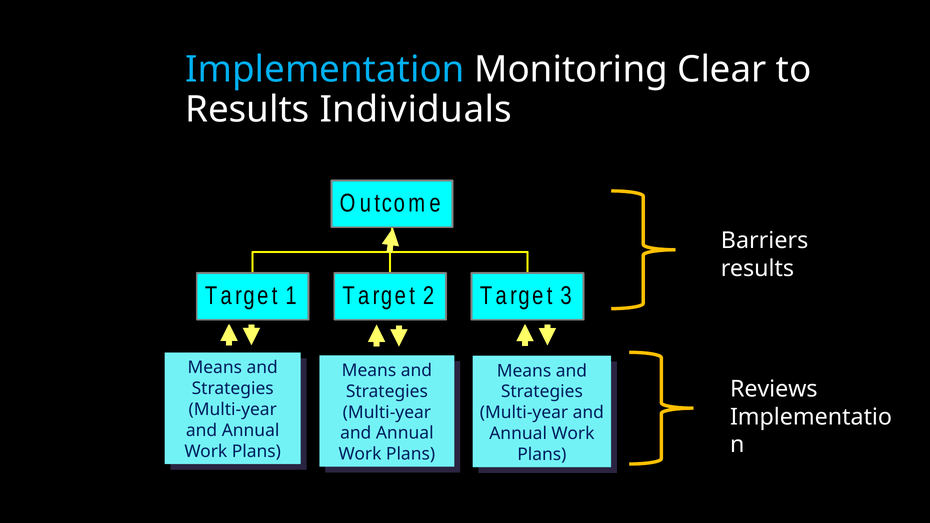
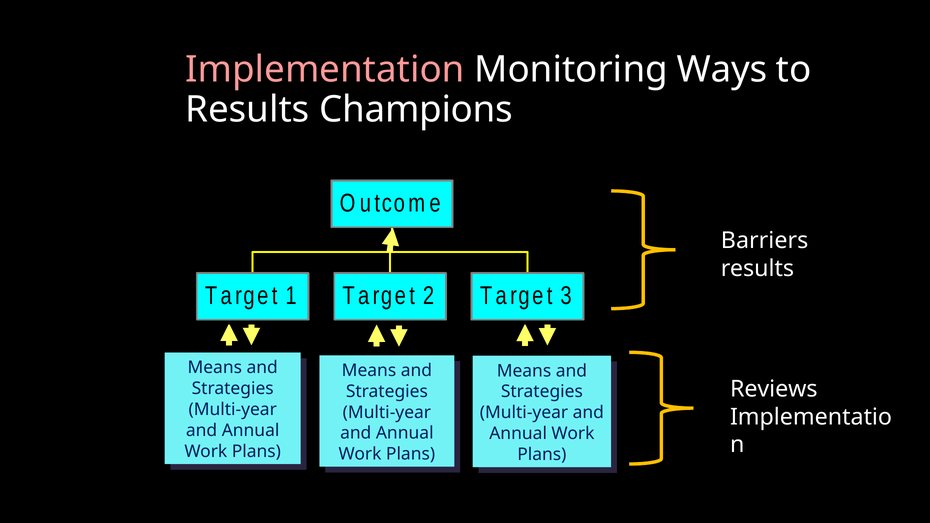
Implementation colour: light blue -> pink
Clear: Clear -> Ways
Individuals: Individuals -> Champions
